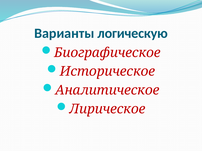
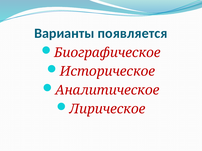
логическую: логическую -> появляется
